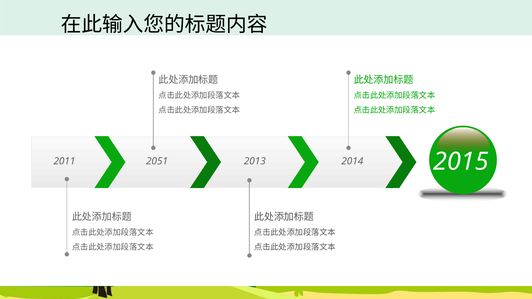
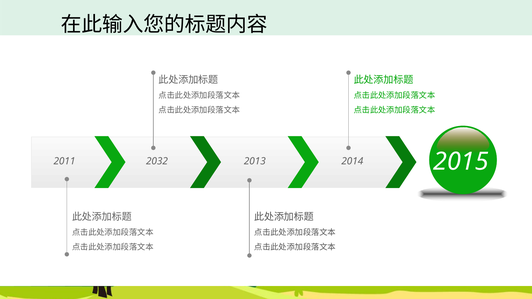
2051: 2051 -> 2032
